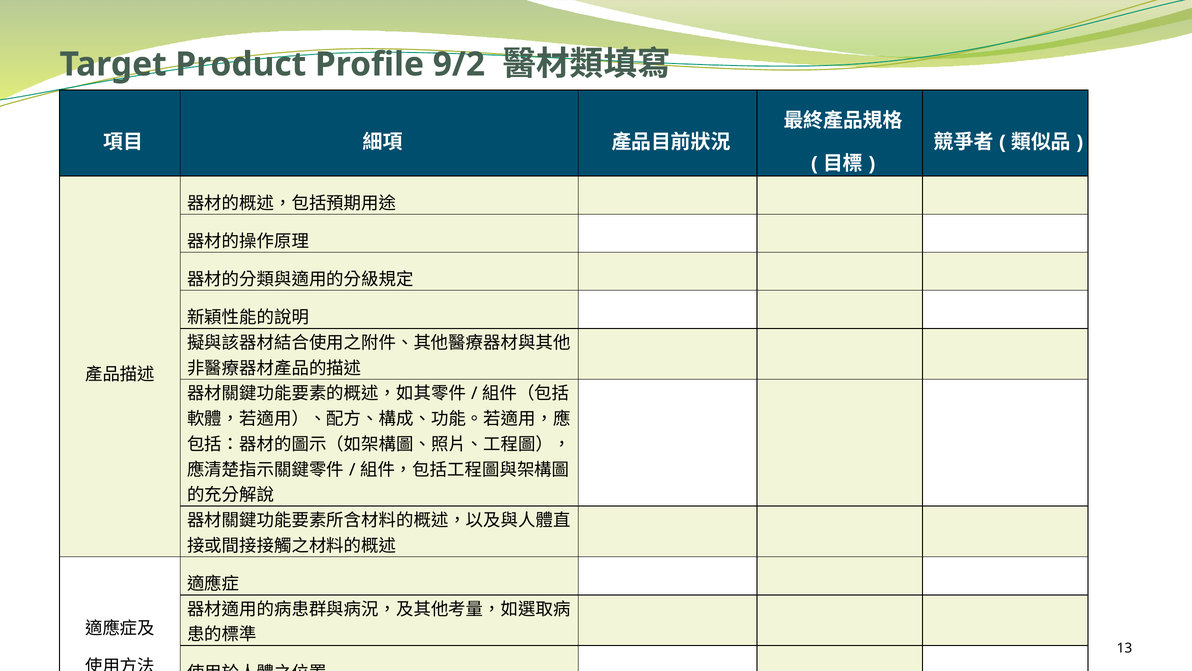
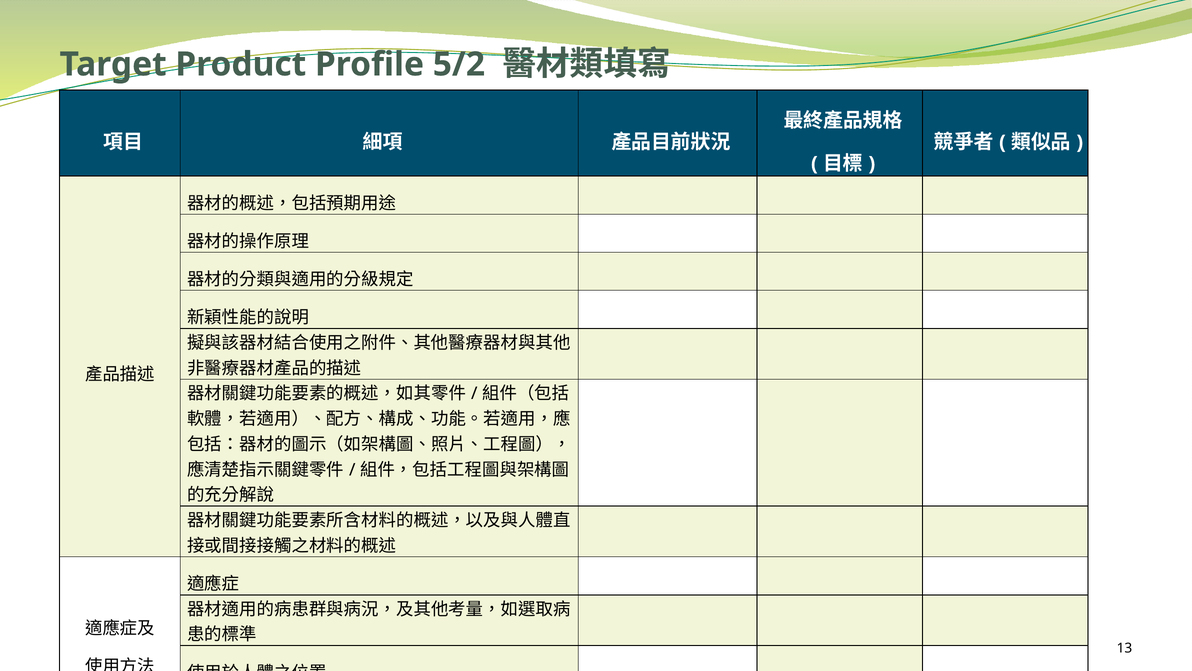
9/2: 9/2 -> 5/2
